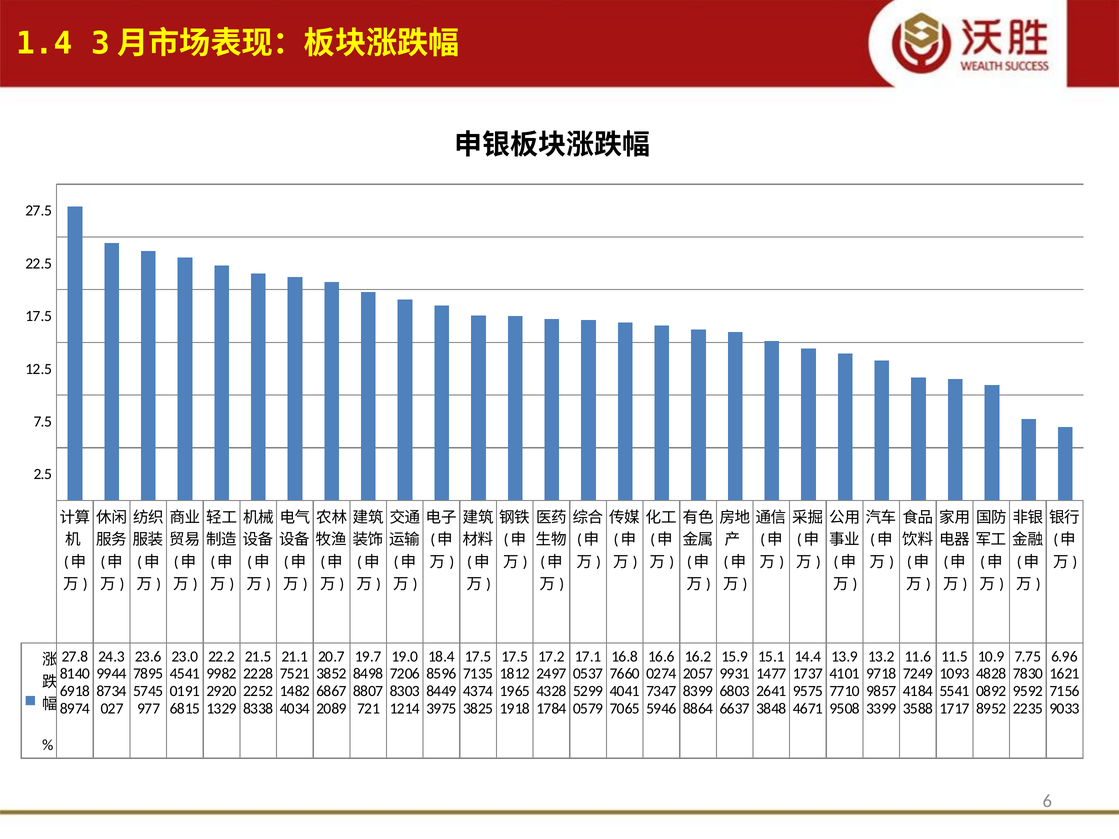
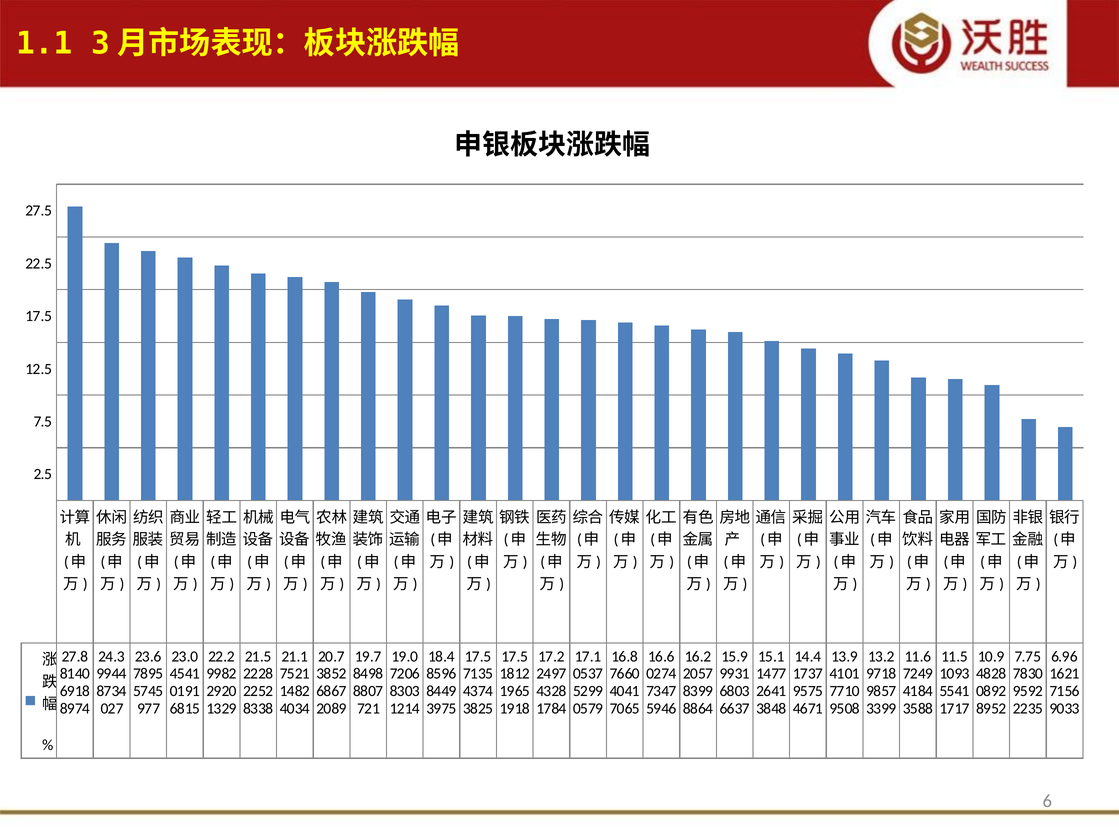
1.4: 1.4 -> 1.1
